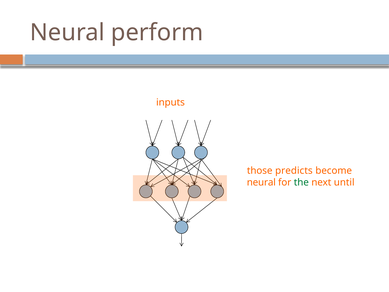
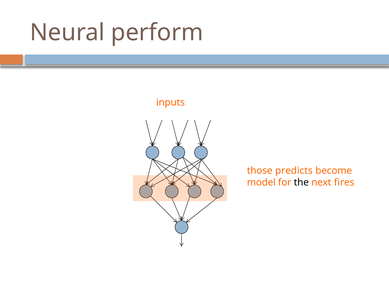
neural at (261, 182): neural -> model
the colour: green -> black
until: until -> fires
